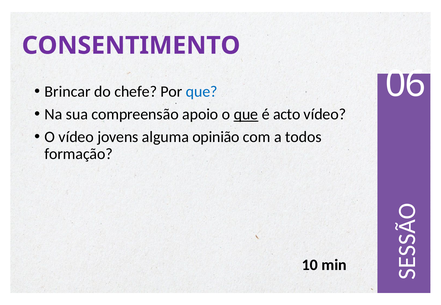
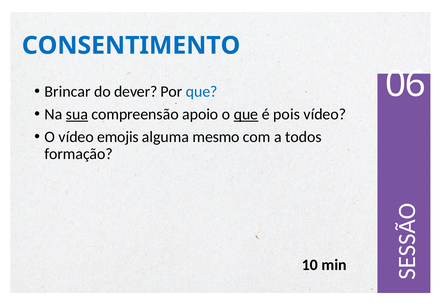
CONSENTIMENTO colour: purple -> blue
chefe: chefe -> dever
sua underline: none -> present
acto: acto -> pois
jovens: jovens -> emojis
opinião: opinião -> mesmo
